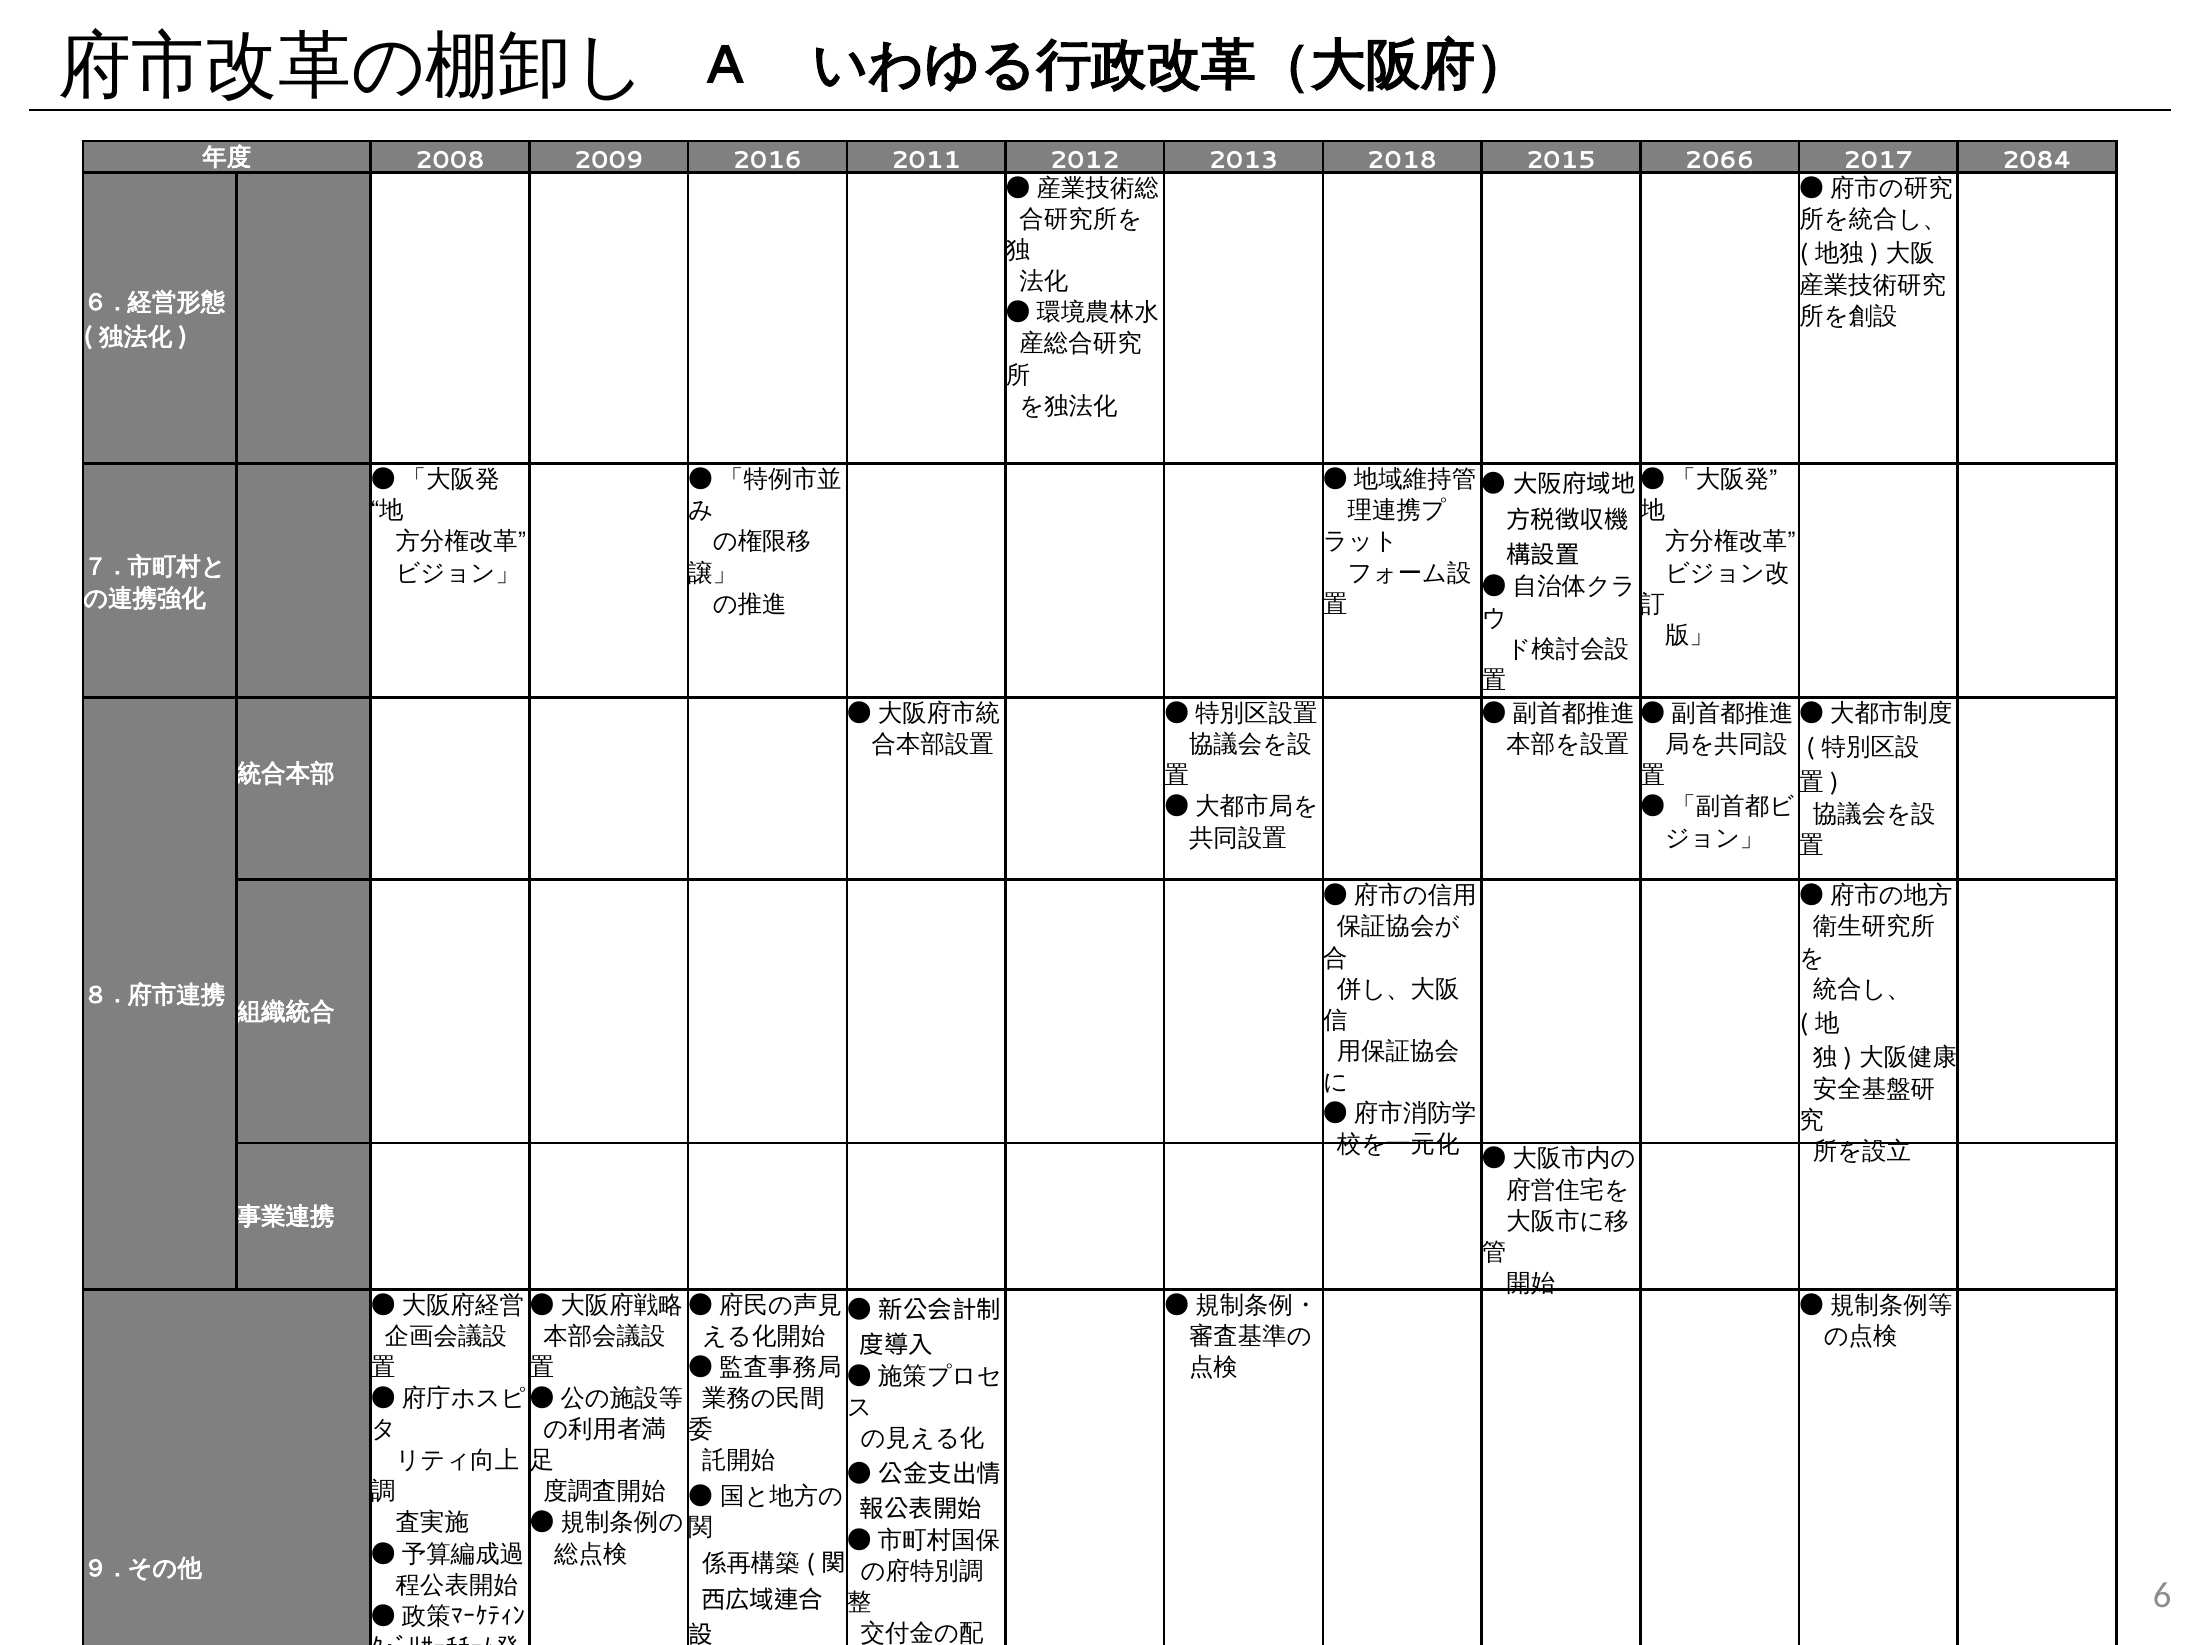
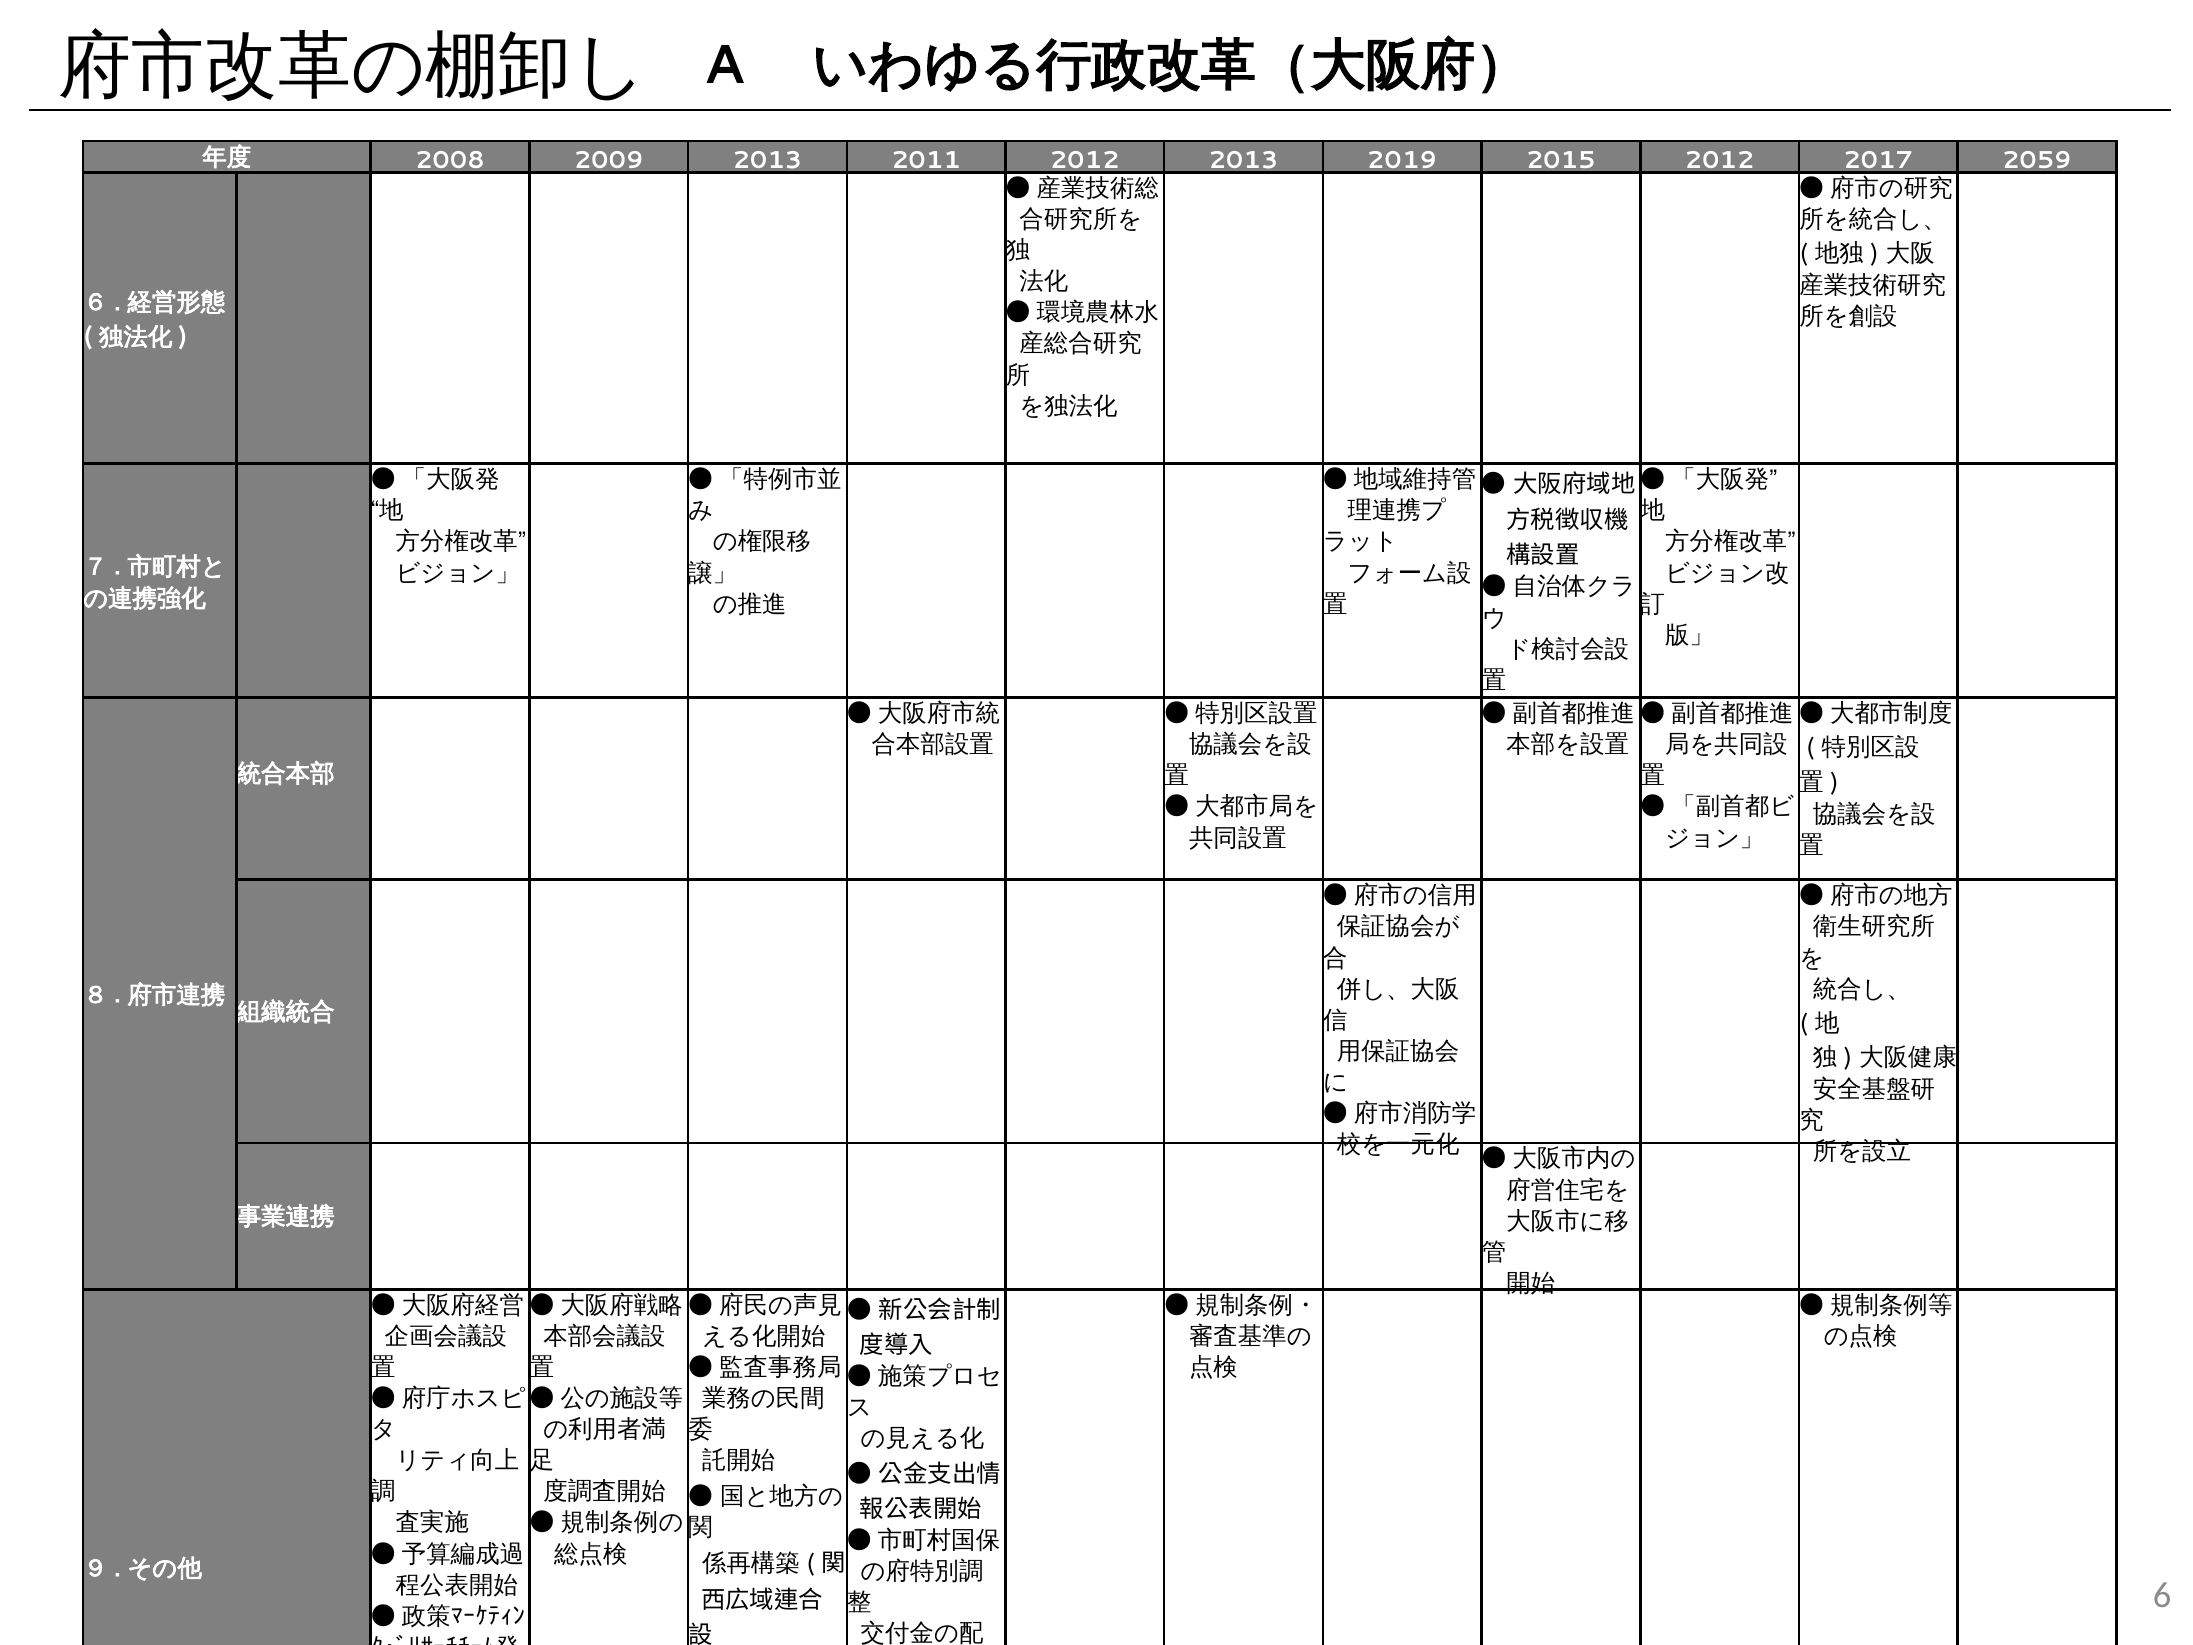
2009 2016: 2016 -> 2013
2018: 2018 -> 2019
2015 2066: 2066 -> 2012
2084: 2084 -> 2059
